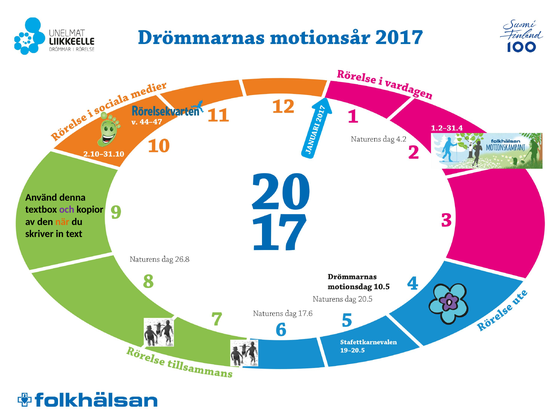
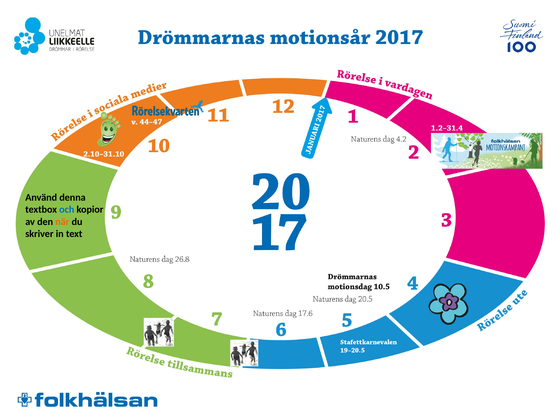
och colour: purple -> blue
